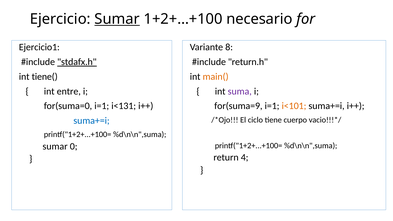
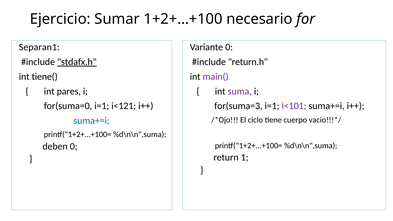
Sumar at (117, 19) underline: present -> none
Ejercicio1: Ejercicio1 -> Separan1
Variante 8: 8 -> 0
main( colour: orange -> purple
entre: entre -> pares
i<131: i<131 -> i<121
for(suma=9: for(suma=9 -> for(suma=3
i<101 colour: orange -> purple
sumar at (55, 146): sumar -> deben
4: 4 -> 1
